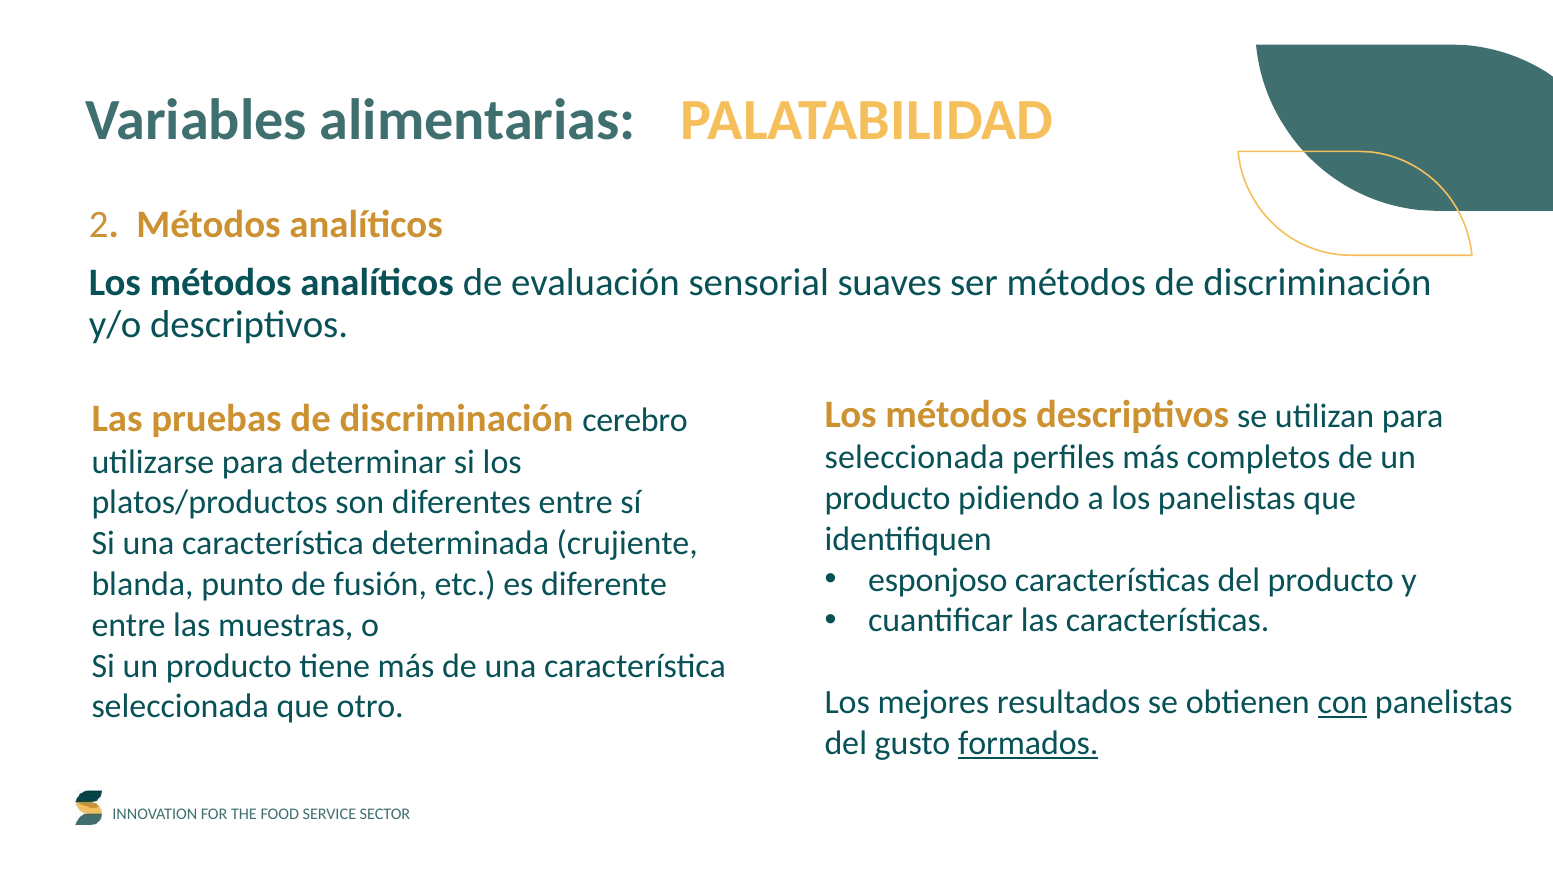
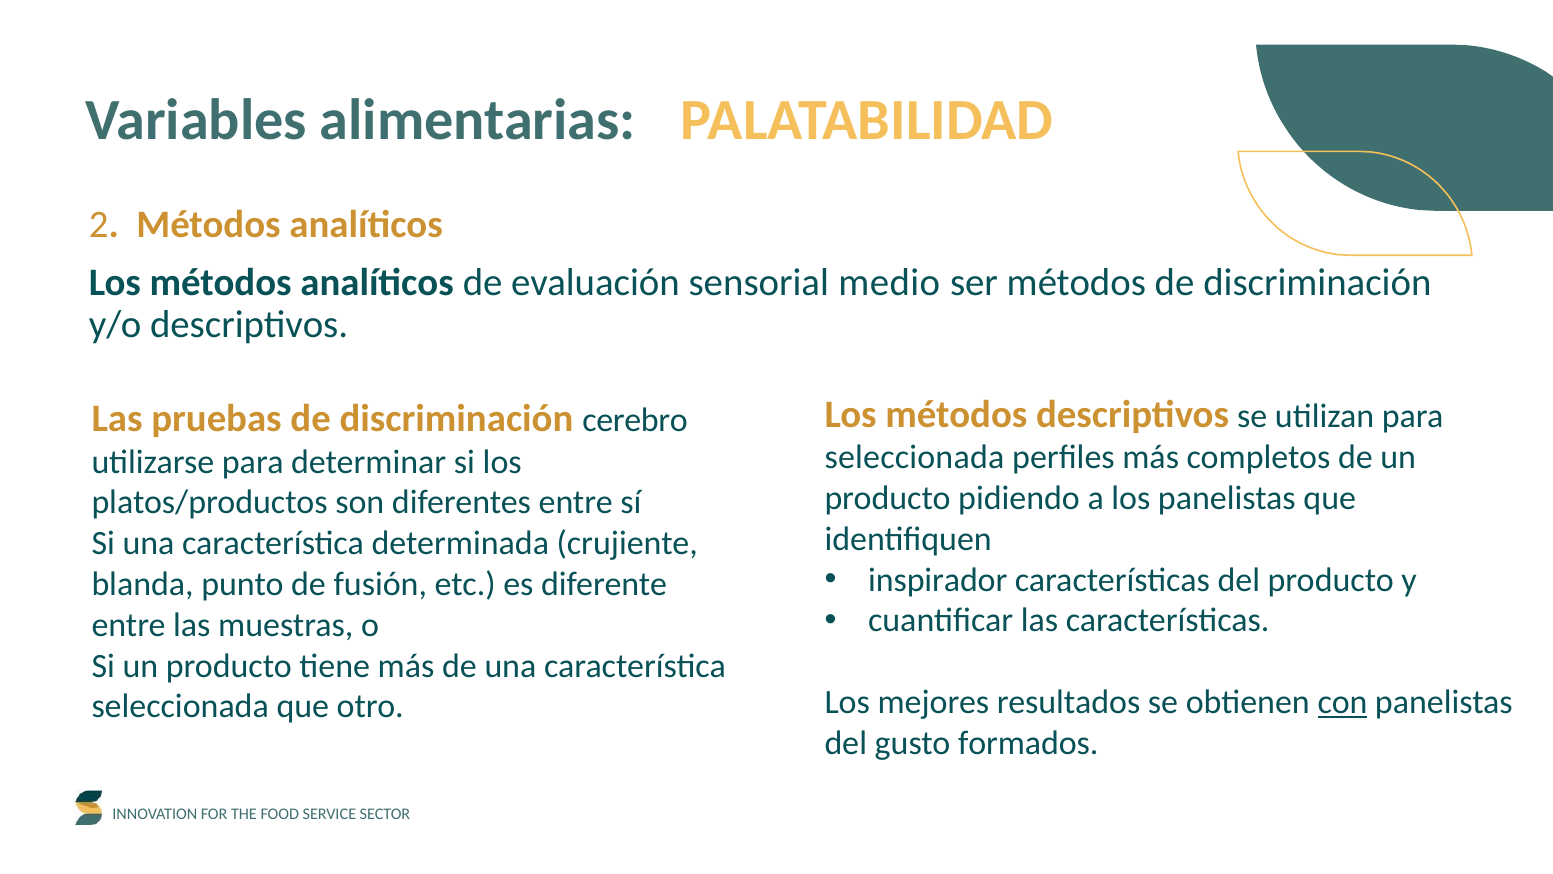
suaves: suaves -> medio
esponjoso: esponjoso -> inspirador
formados underline: present -> none
